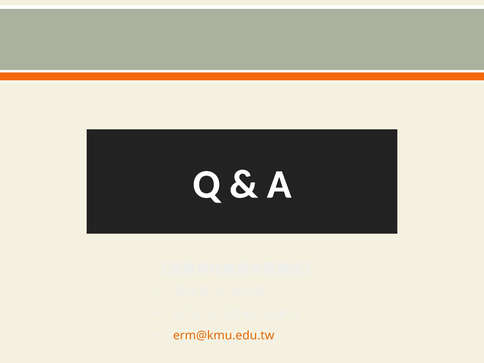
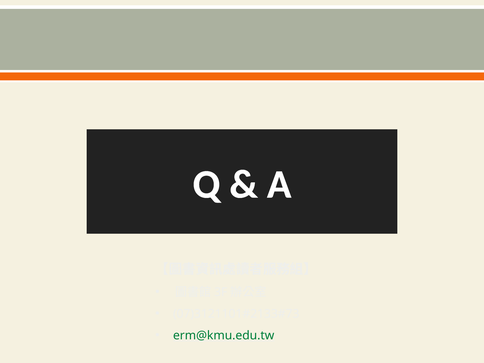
erm@kmu.edu.tw colour: orange -> green
